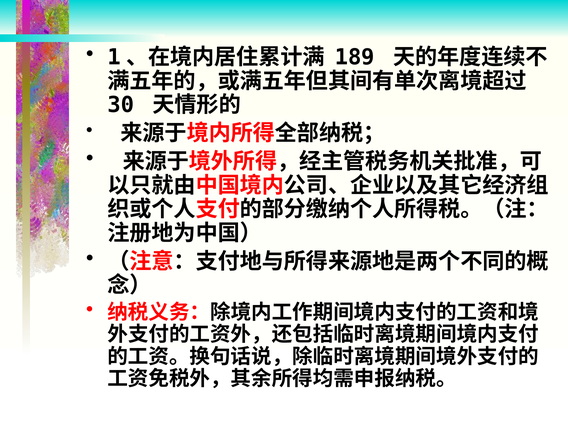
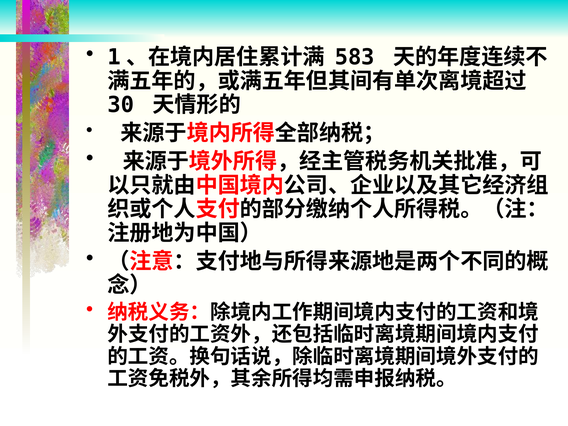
189: 189 -> 583
